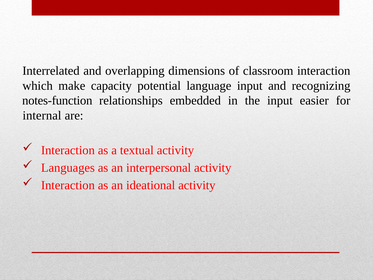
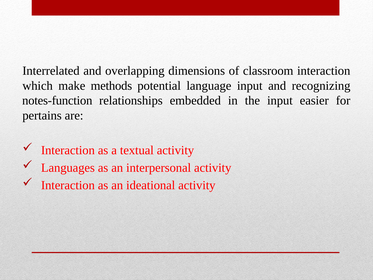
capacity: capacity -> methods
internal: internal -> pertains
